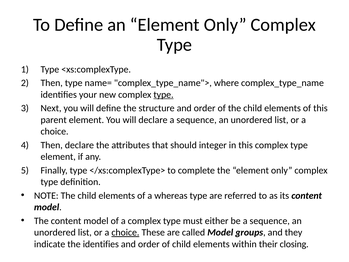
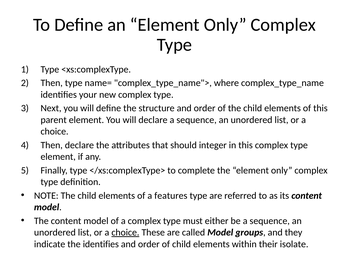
type at (163, 95) underline: present -> none
whereas: whereas -> features
closing: closing -> isolate
